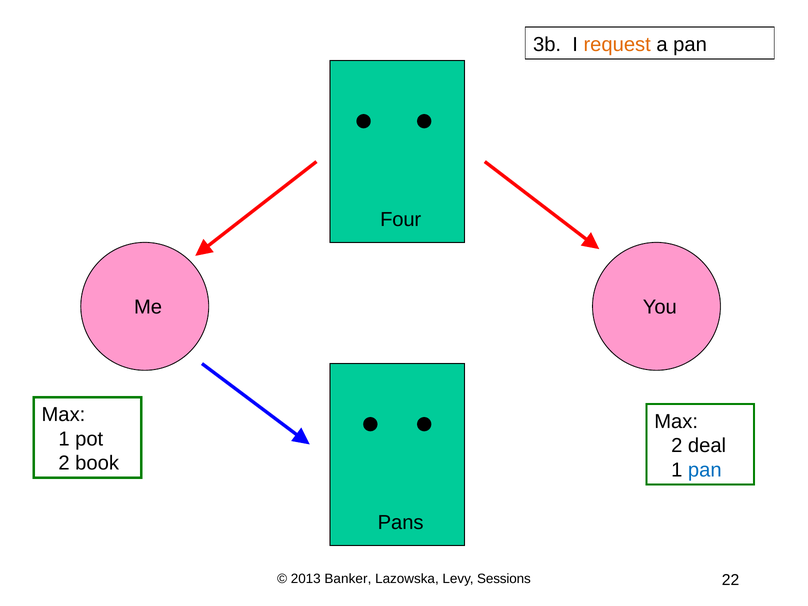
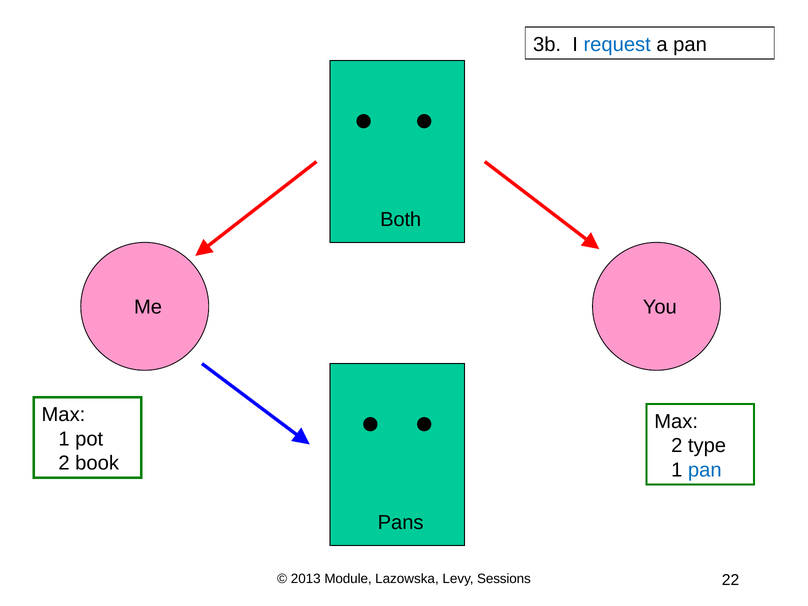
request colour: orange -> blue
Four: Four -> Both
deal: deal -> type
Banker: Banker -> Module
